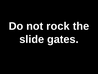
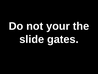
rock: rock -> your
